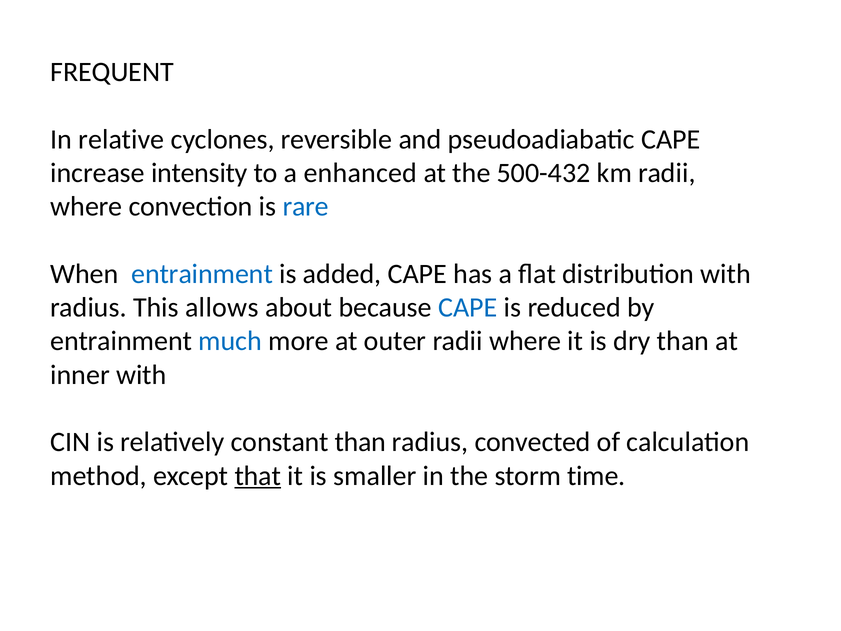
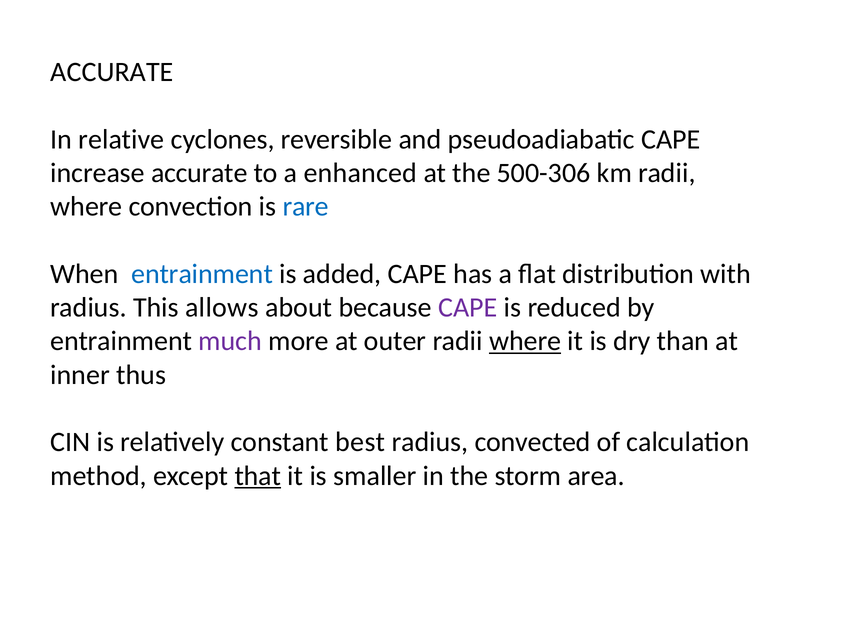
FREQUENT at (112, 72): FREQUENT -> ACCURATE
increase intensity: intensity -> accurate
500-432: 500-432 -> 500-306
CAPE at (468, 307) colour: blue -> purple
much colour: blue -> purple
where at (525, 341) underline: none -> present
inner with: with -> thus
constant than: than -> best
time: time -> area
